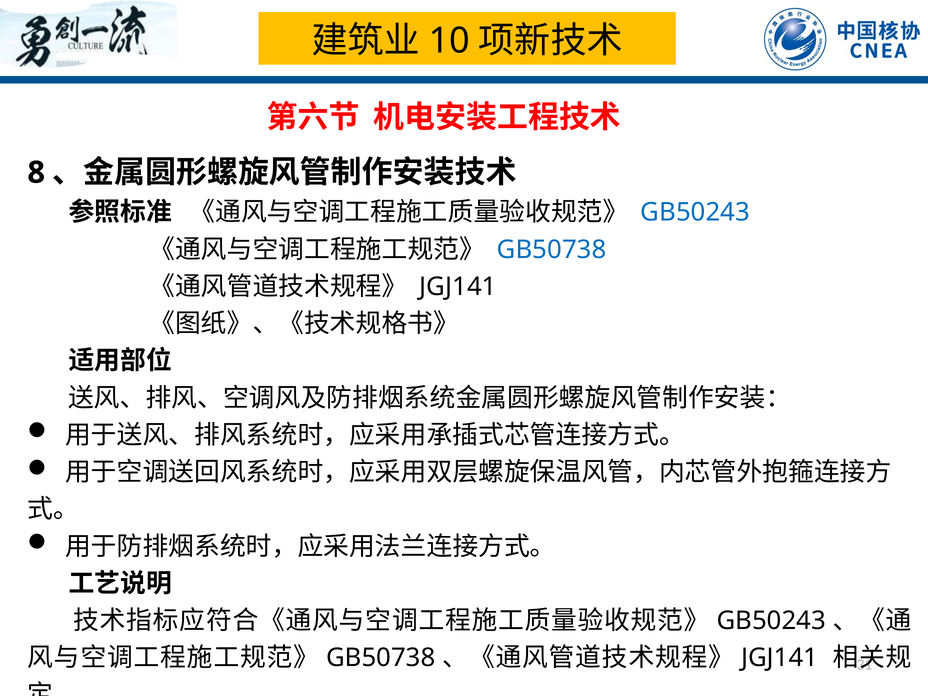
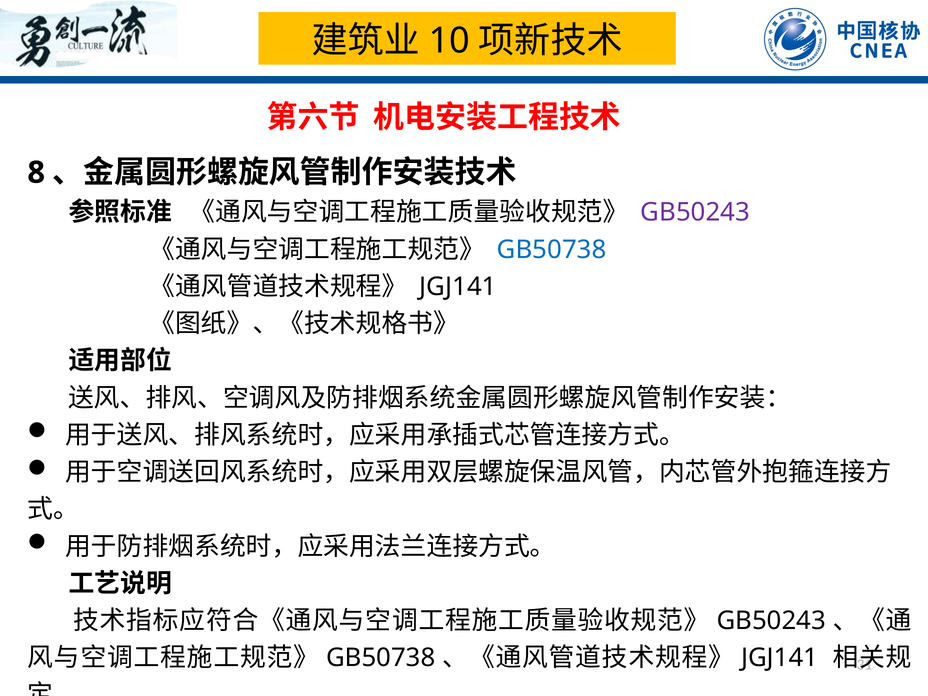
GB50243 at (695, 212) colour: blue -> purple
